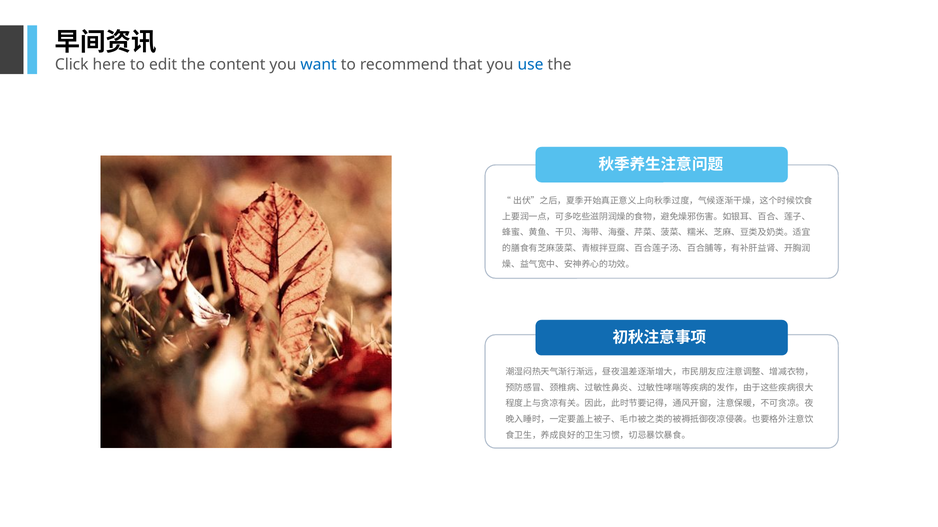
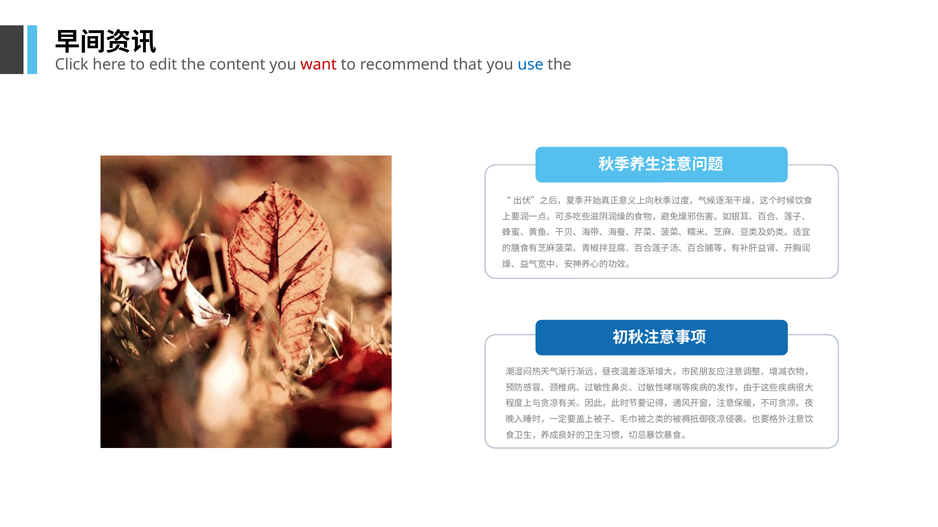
want colour: blue -> red
